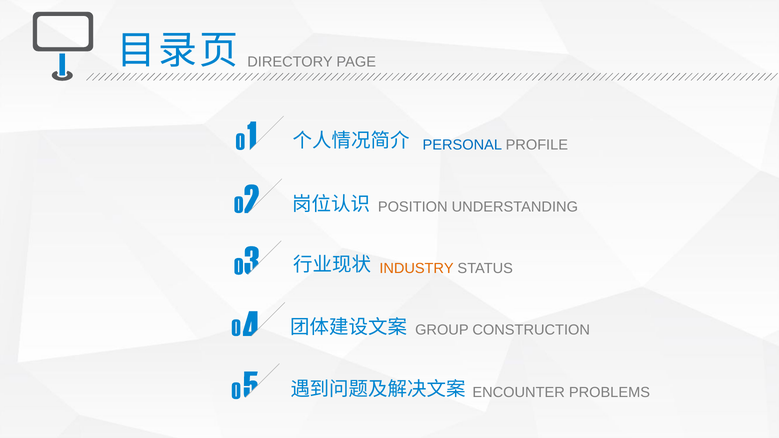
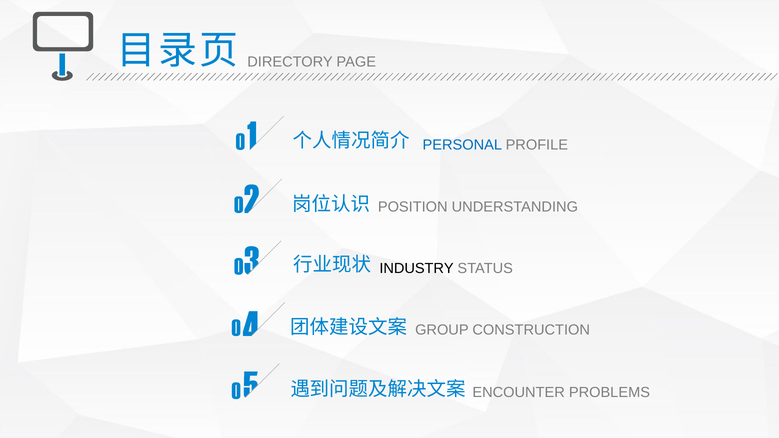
INDUSTRY colour: orange -> black
